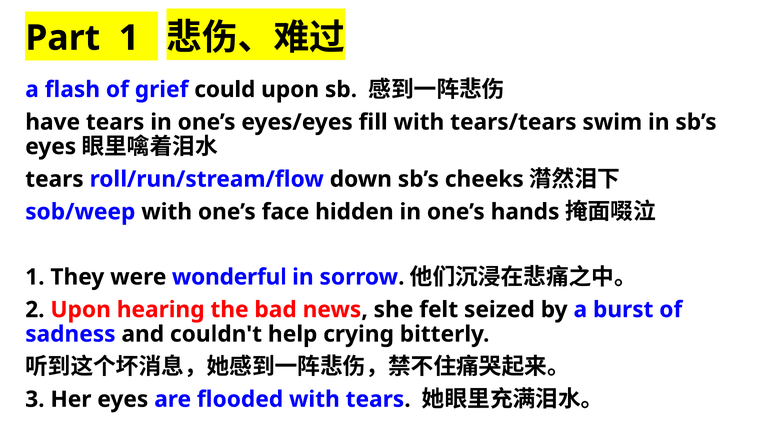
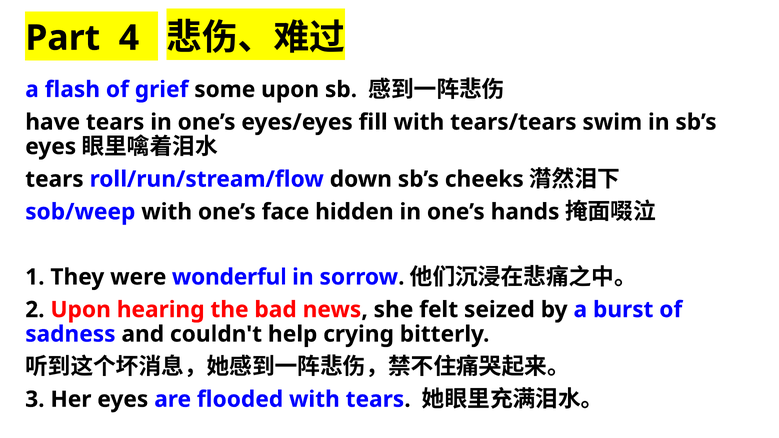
Part 1: 1 -> 4
could: could -> some
